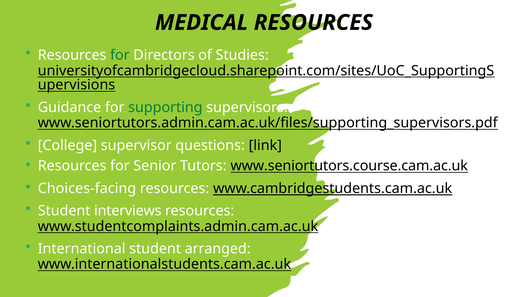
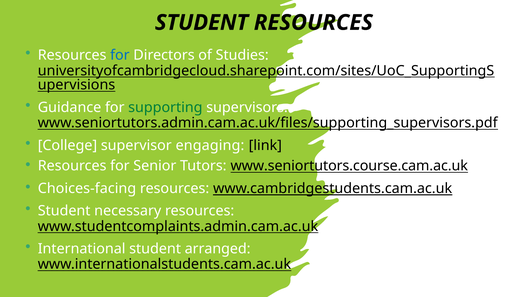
MEDICAL at (202, 23): MEDICAL -> STUDENT
for at (120, 55) colour: green -> blue
questions: questions -> engaging
interviews: interviews -> necessary
